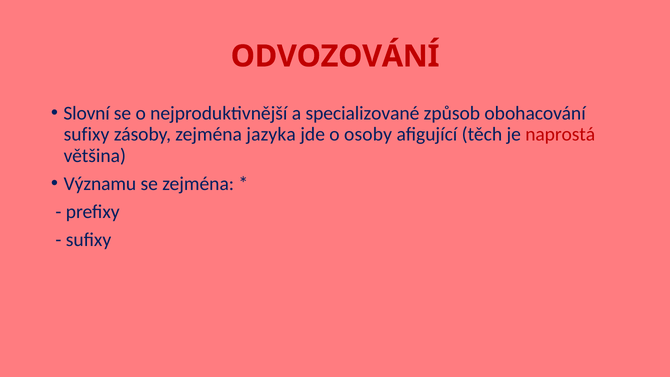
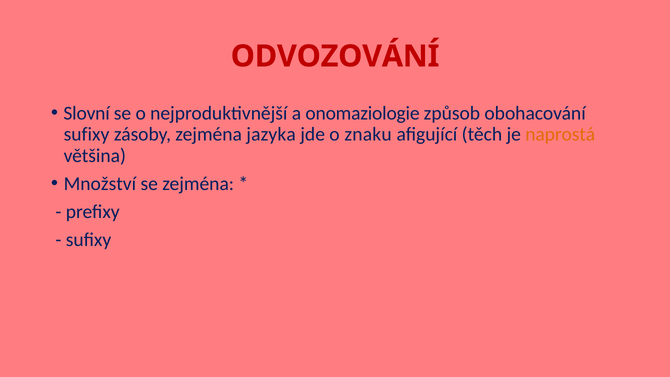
specializované: specializované -> onomaziologie
osoby: osoby -> znaku
naprostá colour: red -> orange
Významu: Významu -> Množství
